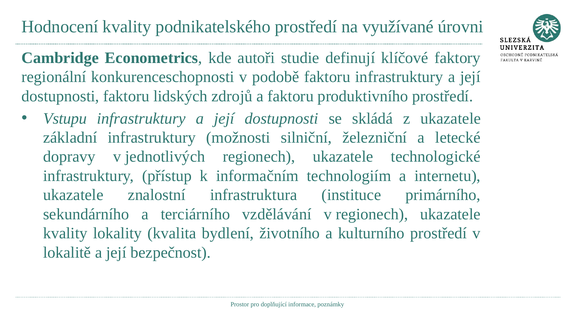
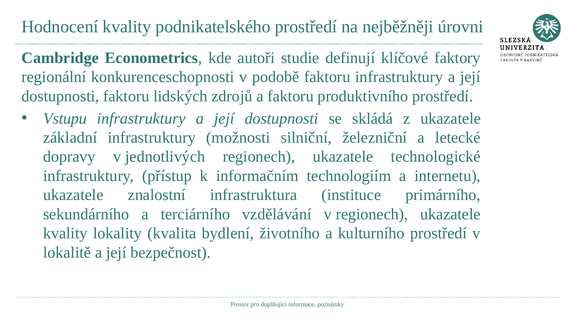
využívané: využívané -> nejběžněji
